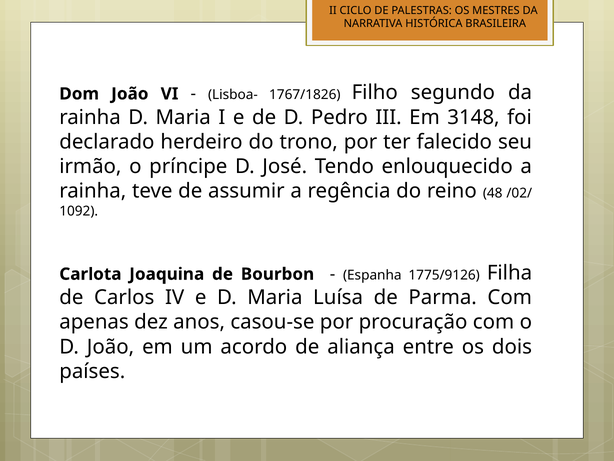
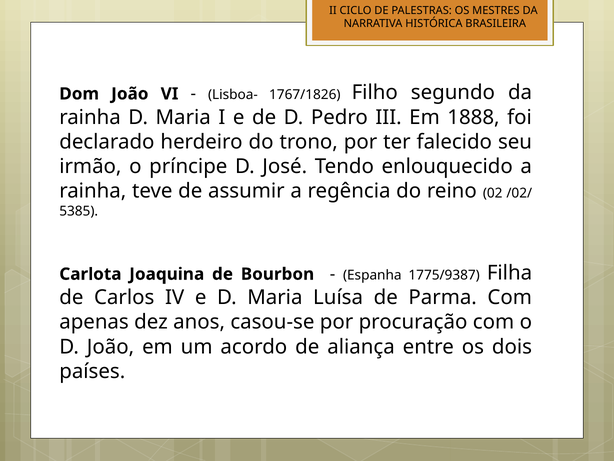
3148: 3148 -> 1888
48: 48 -> 02
1092: 1092 -> 5385
1775/9126: 1775/9126 -> 1775/9387
